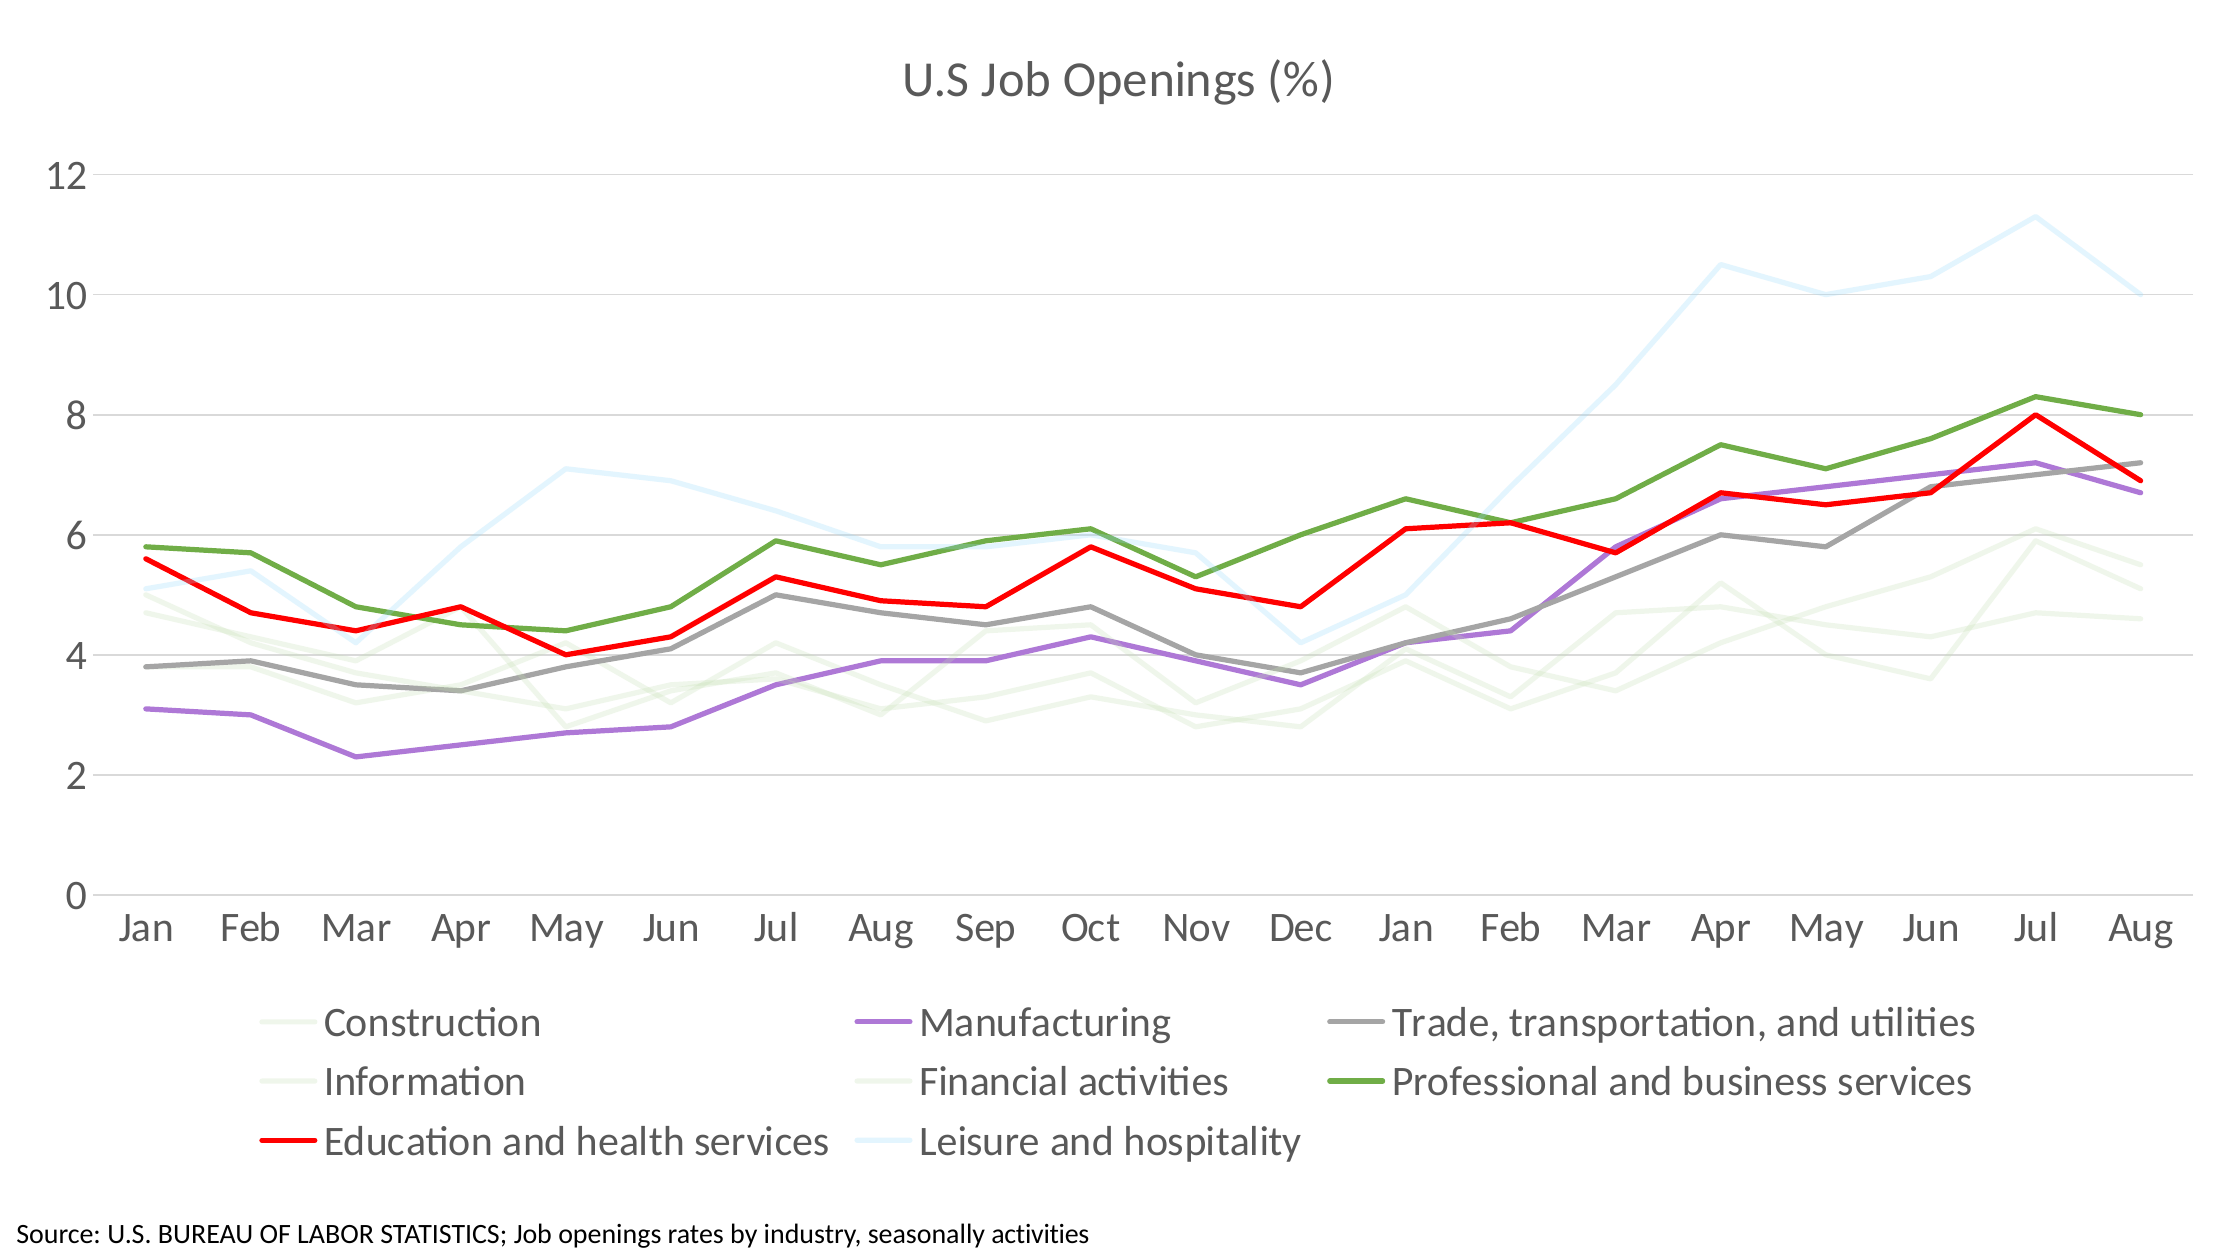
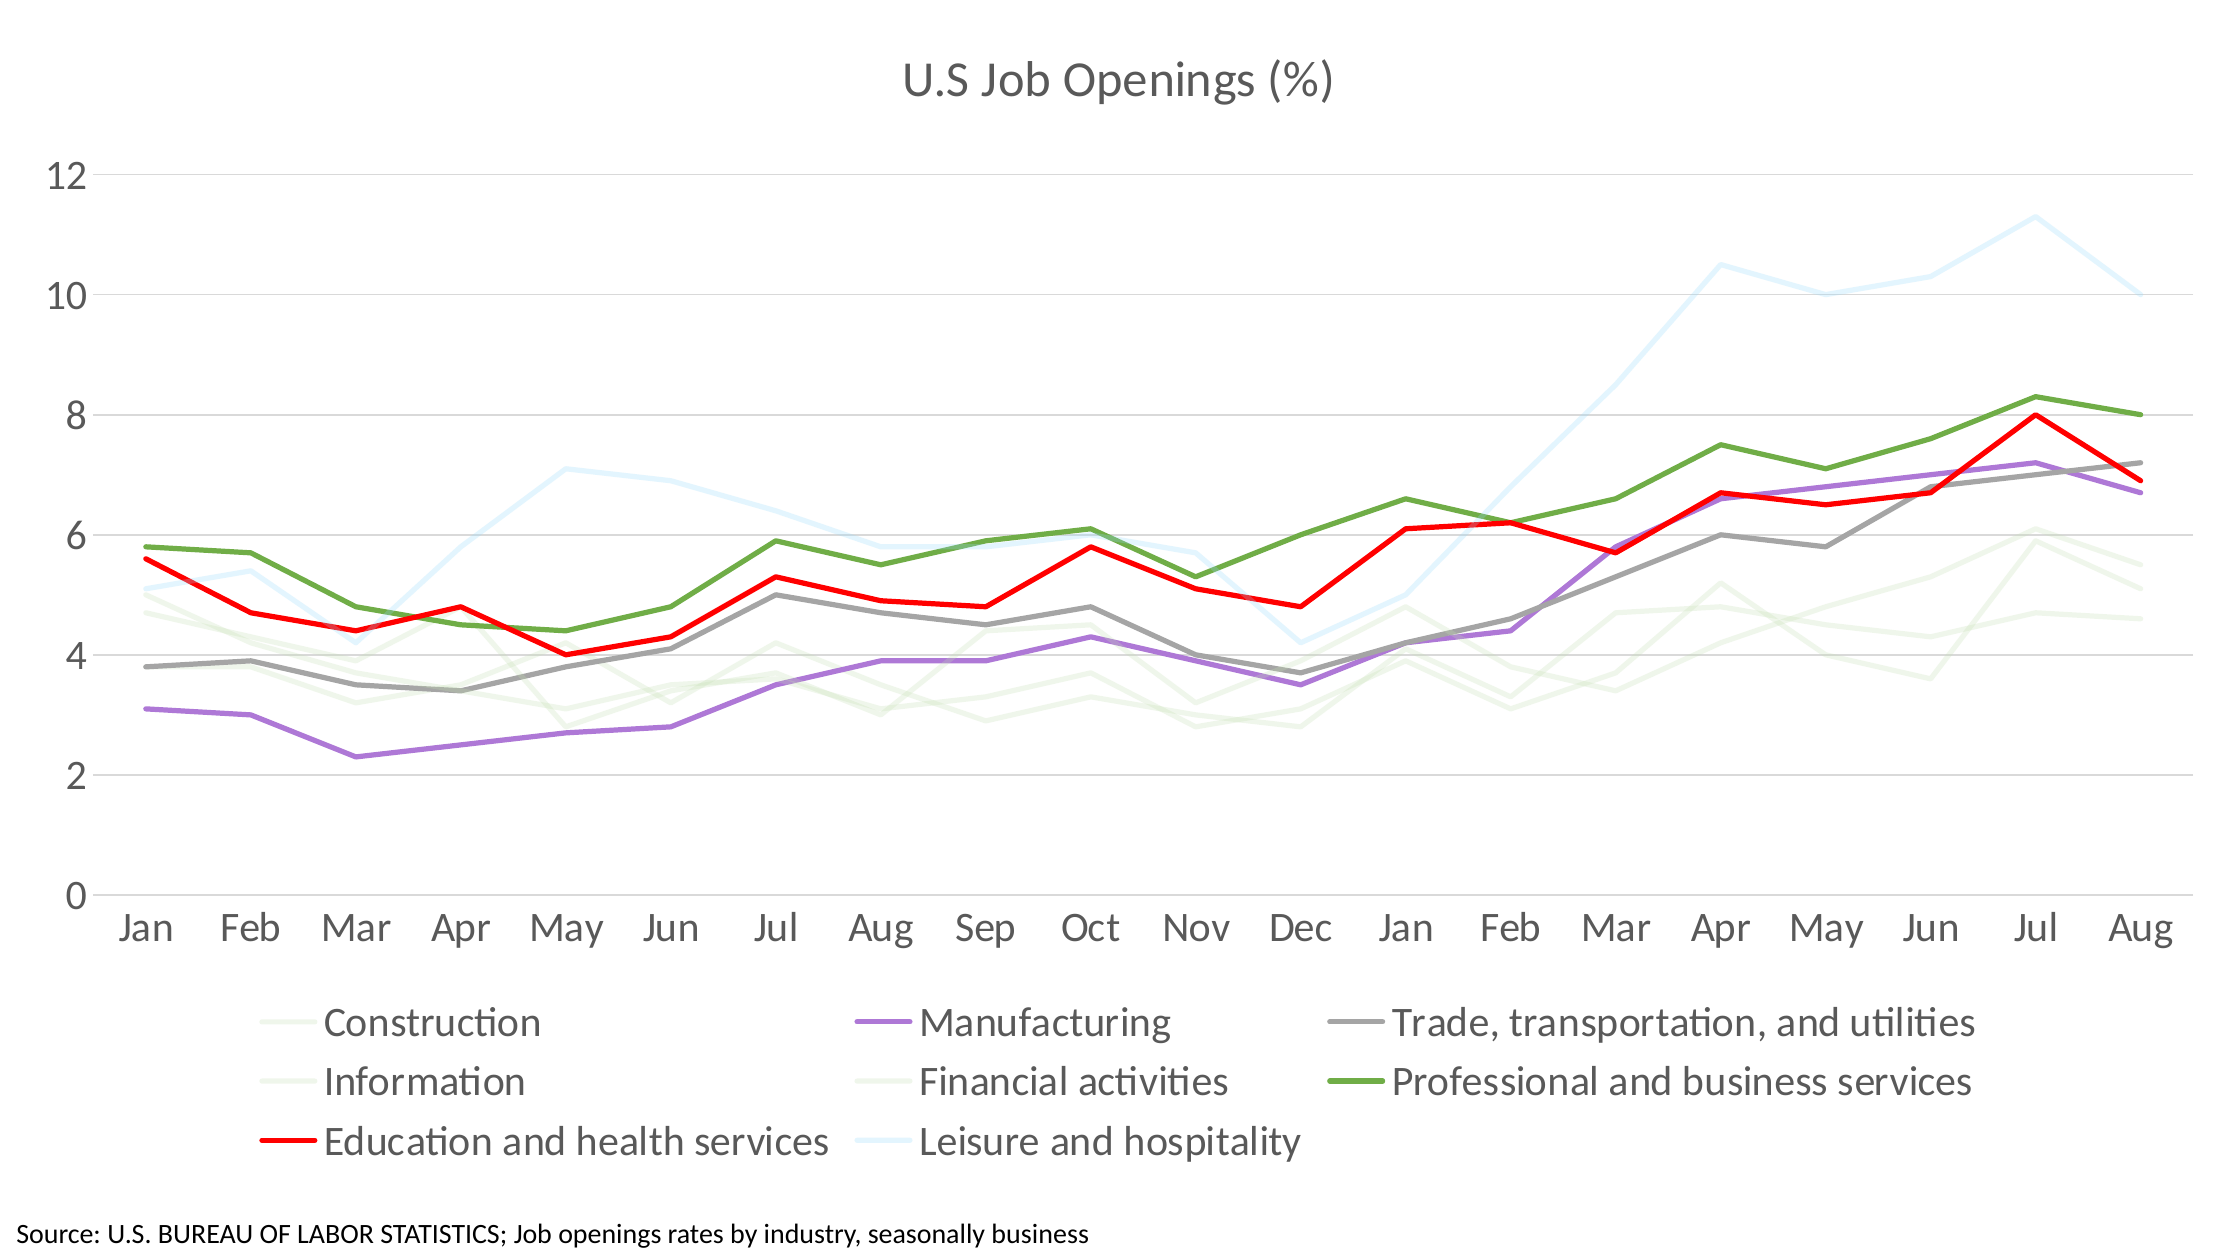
seasonally activities: activities -> business
